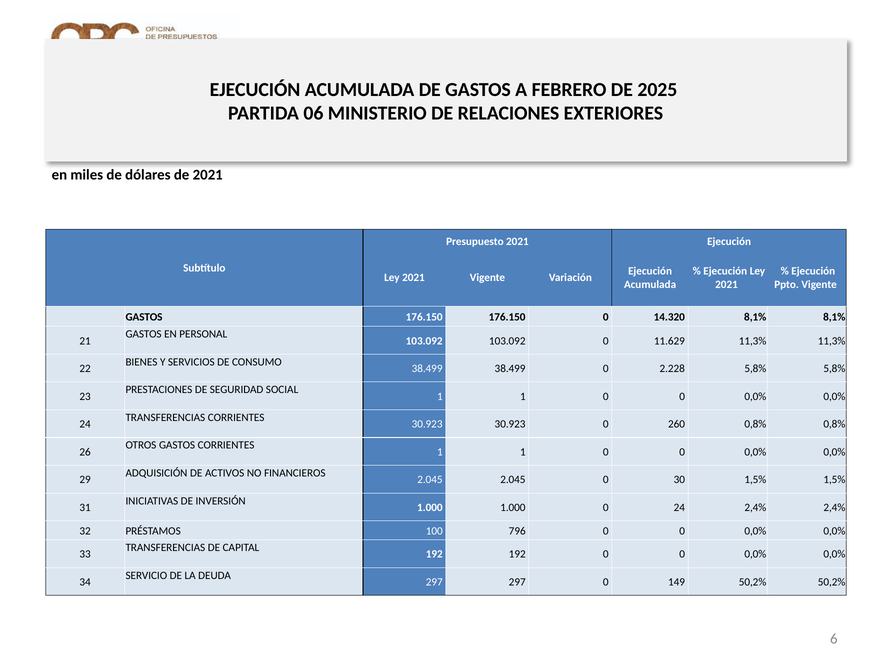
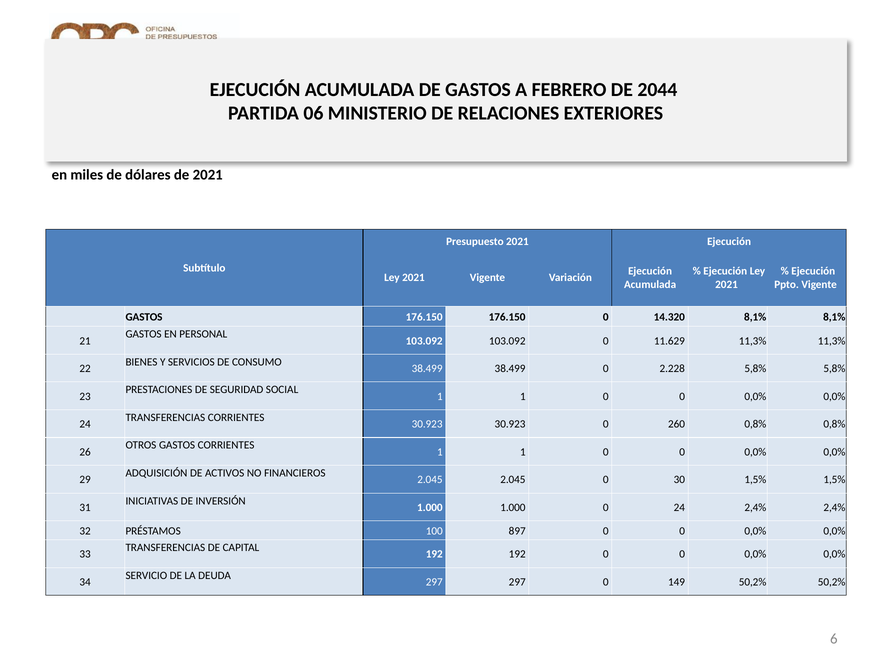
2025: 2025 -> 2044
796: 796 -> 897
